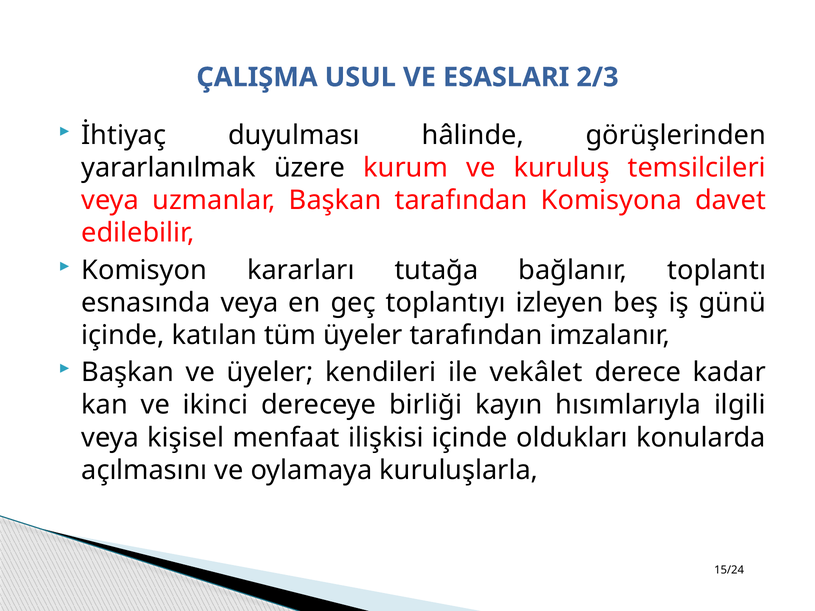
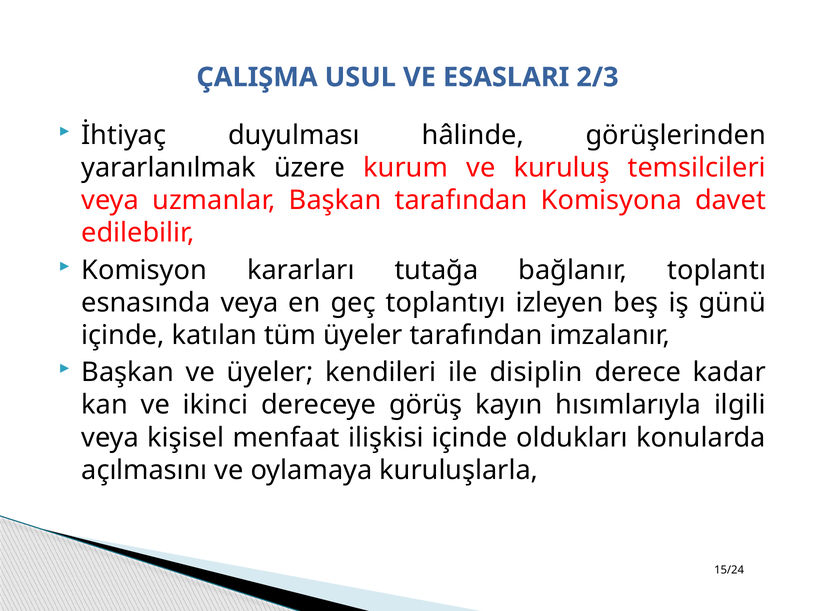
vekâlet: vekâlet -> disiplin
birliği: birliği -> görüş
